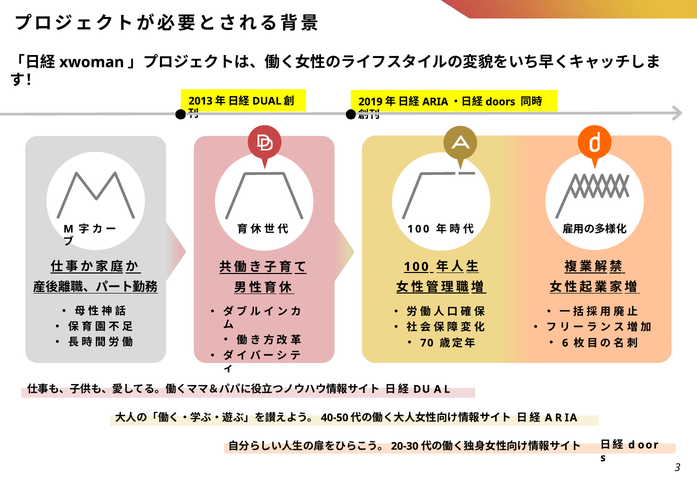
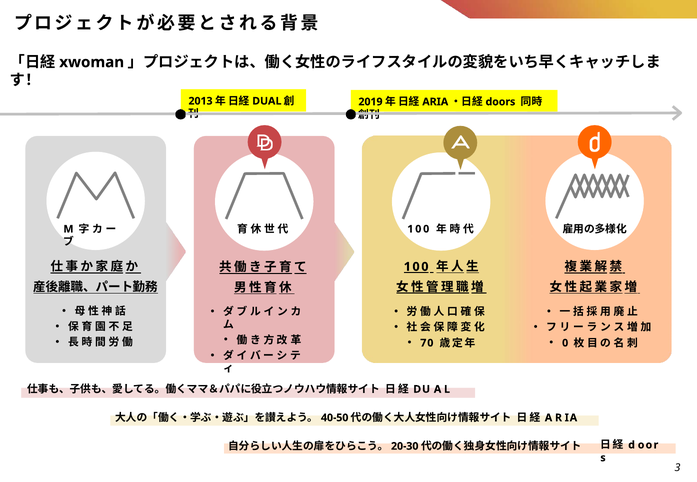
6: 6 -> 0
